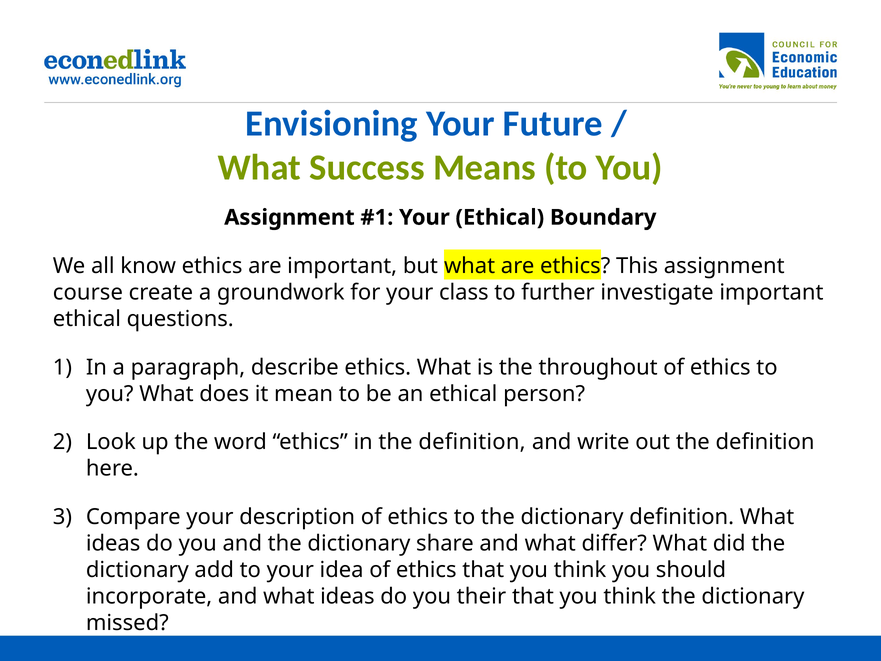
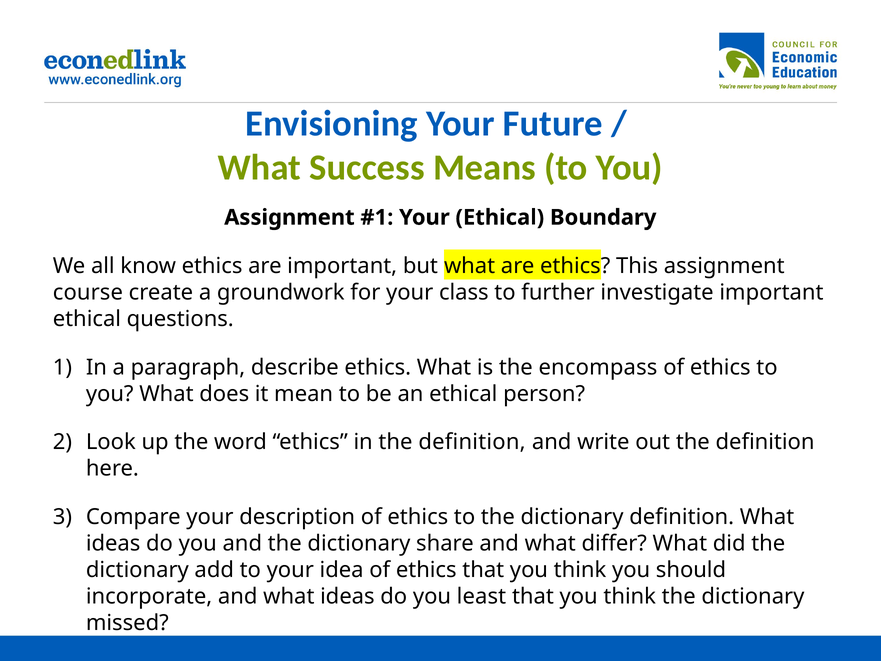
throughout: throughout -> encompass
their: their -> least
